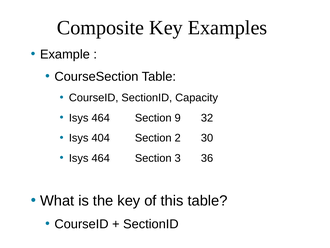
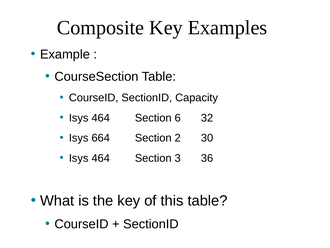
9: 9 -> 6
404: 404 -> 664
